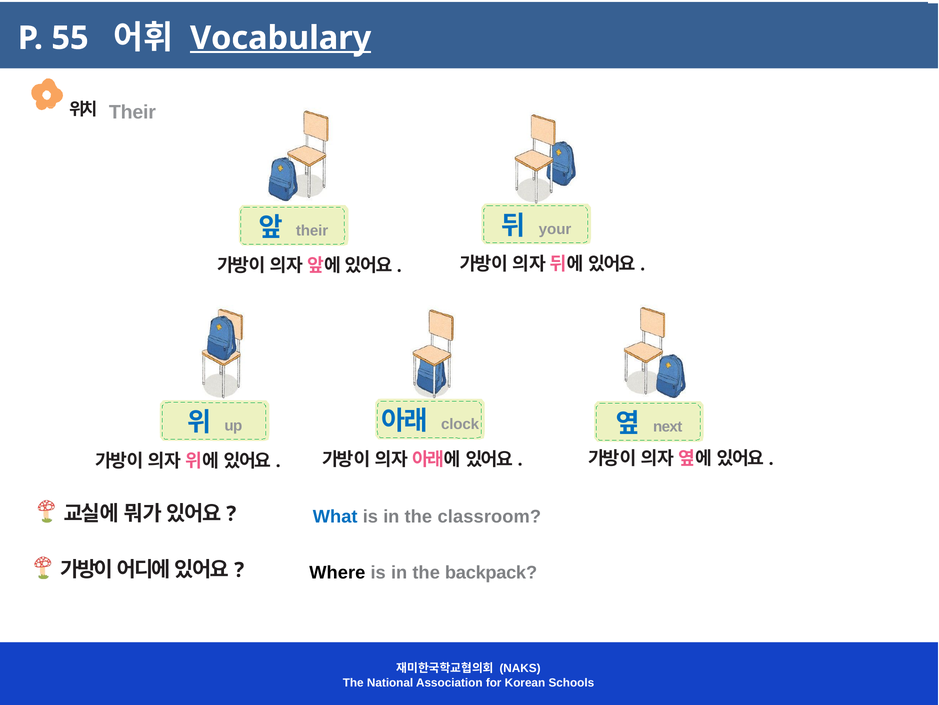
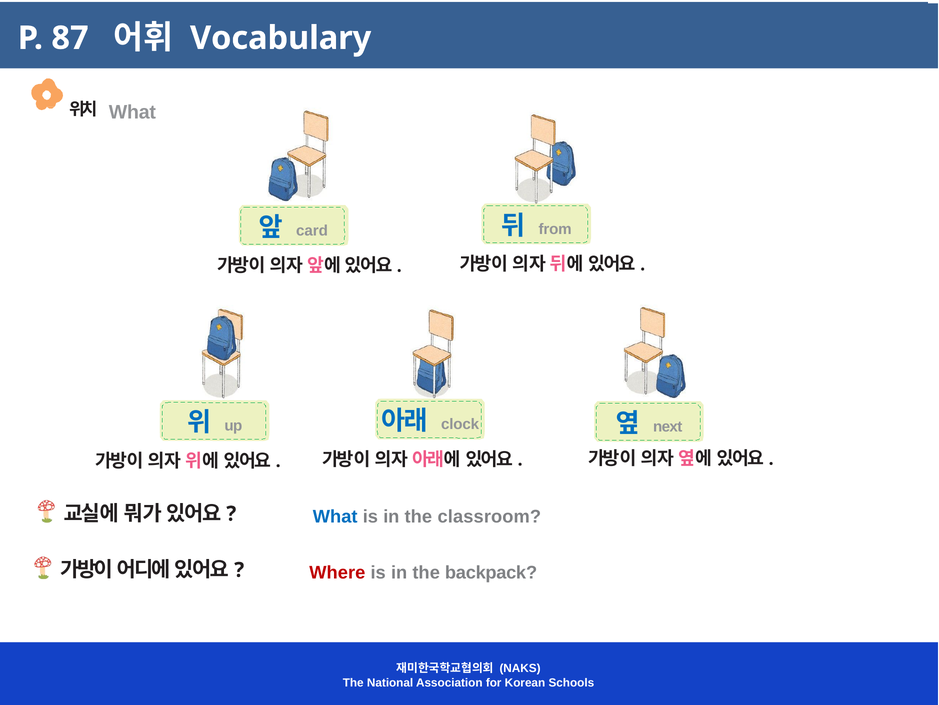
55: 55 -> 87
Vocabulary underline: present -> none
Their at (132, 112): Their -> What
your: your -> from
their at (312, 230): their -> card
Where colour: black -> red
